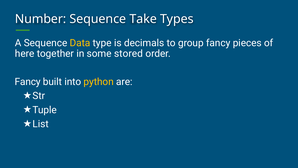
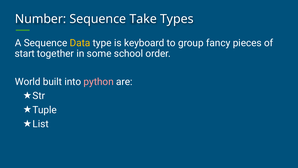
decimals: decimals -> keyboard
here: here -> start
stored: stored -> school
Fancy at (28, 82): Fancy -> World
python colour: yellow -> pink
